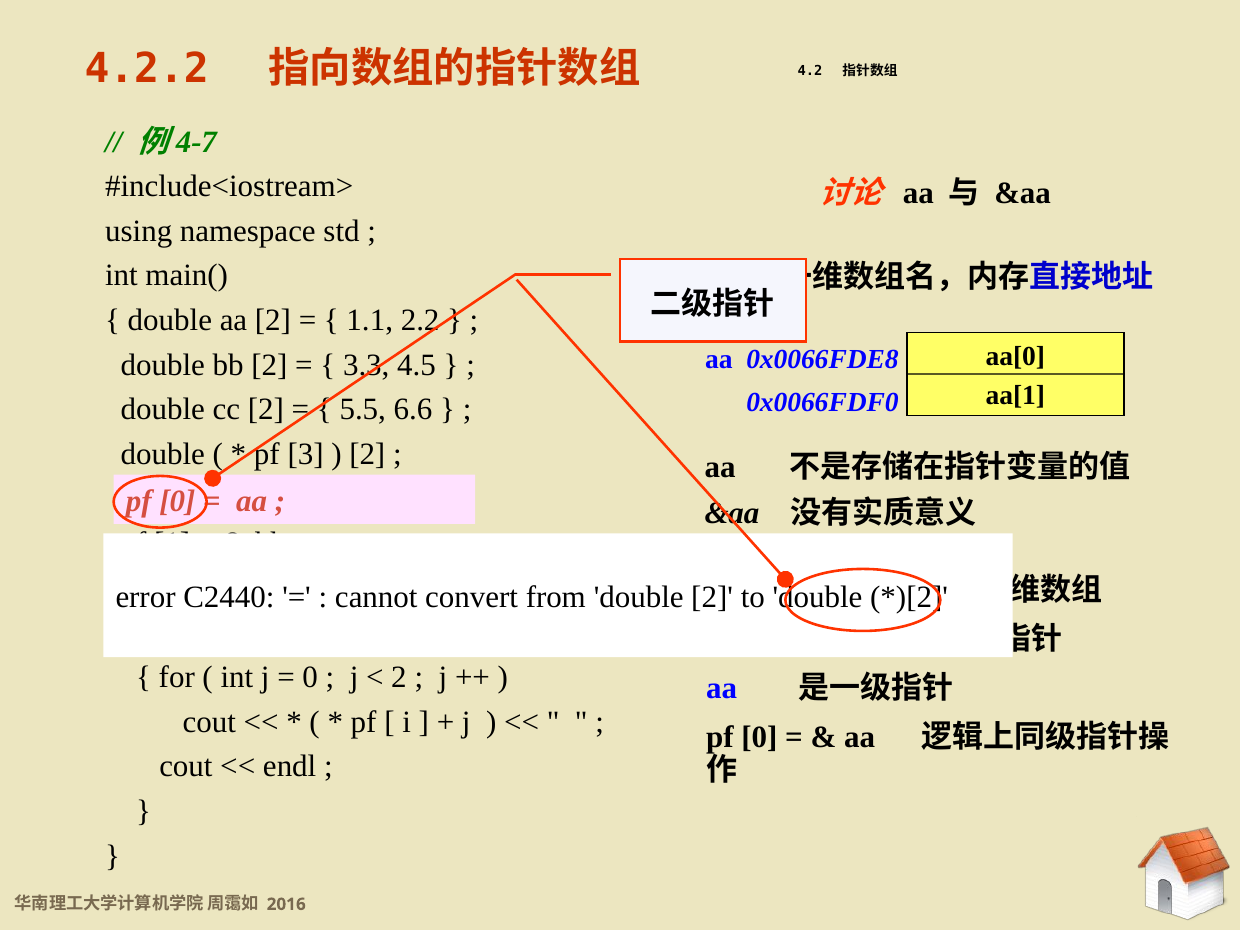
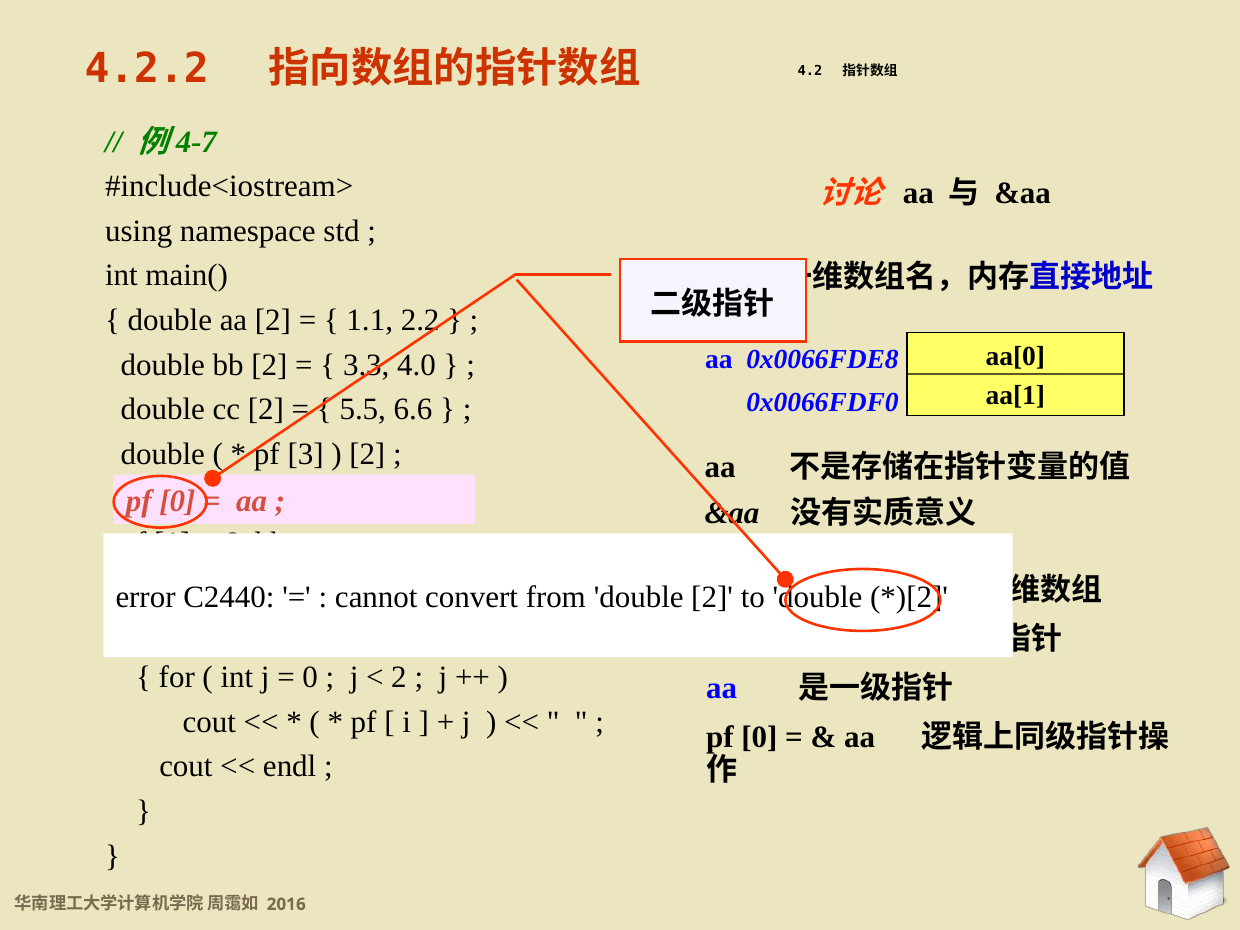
4.5: 4.5 -> 4.0
